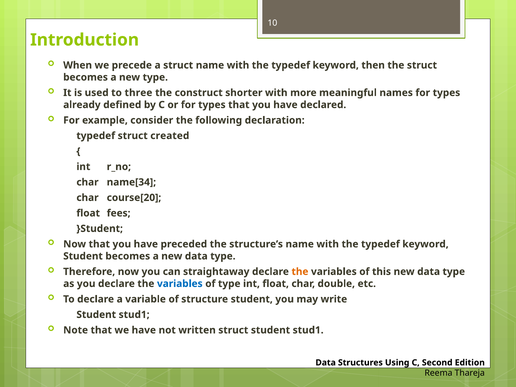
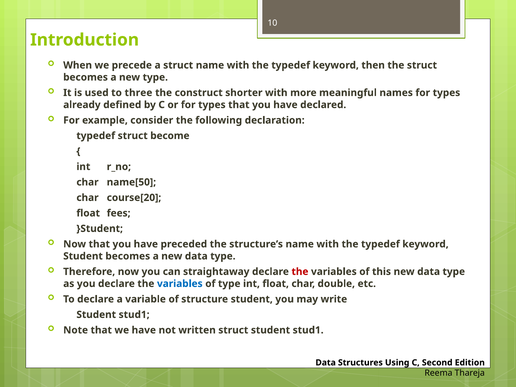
created: created -> become
name[34: name[34 -> name[50
the at (300, 272) colour: orange -> red
